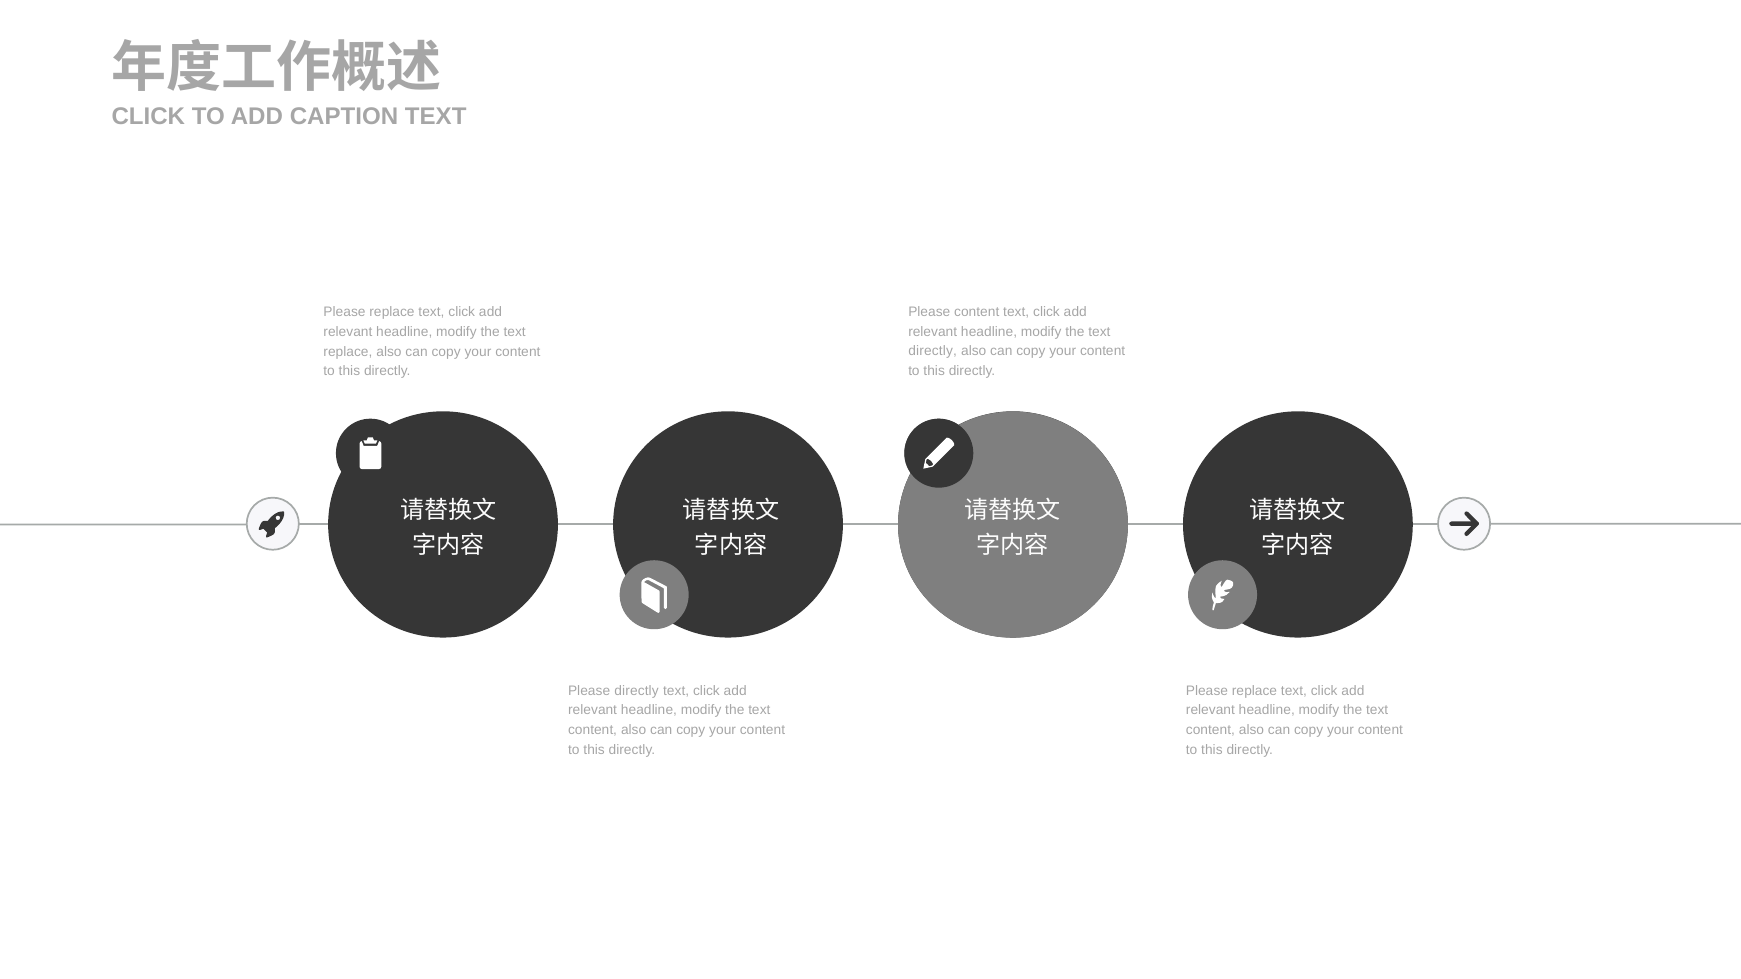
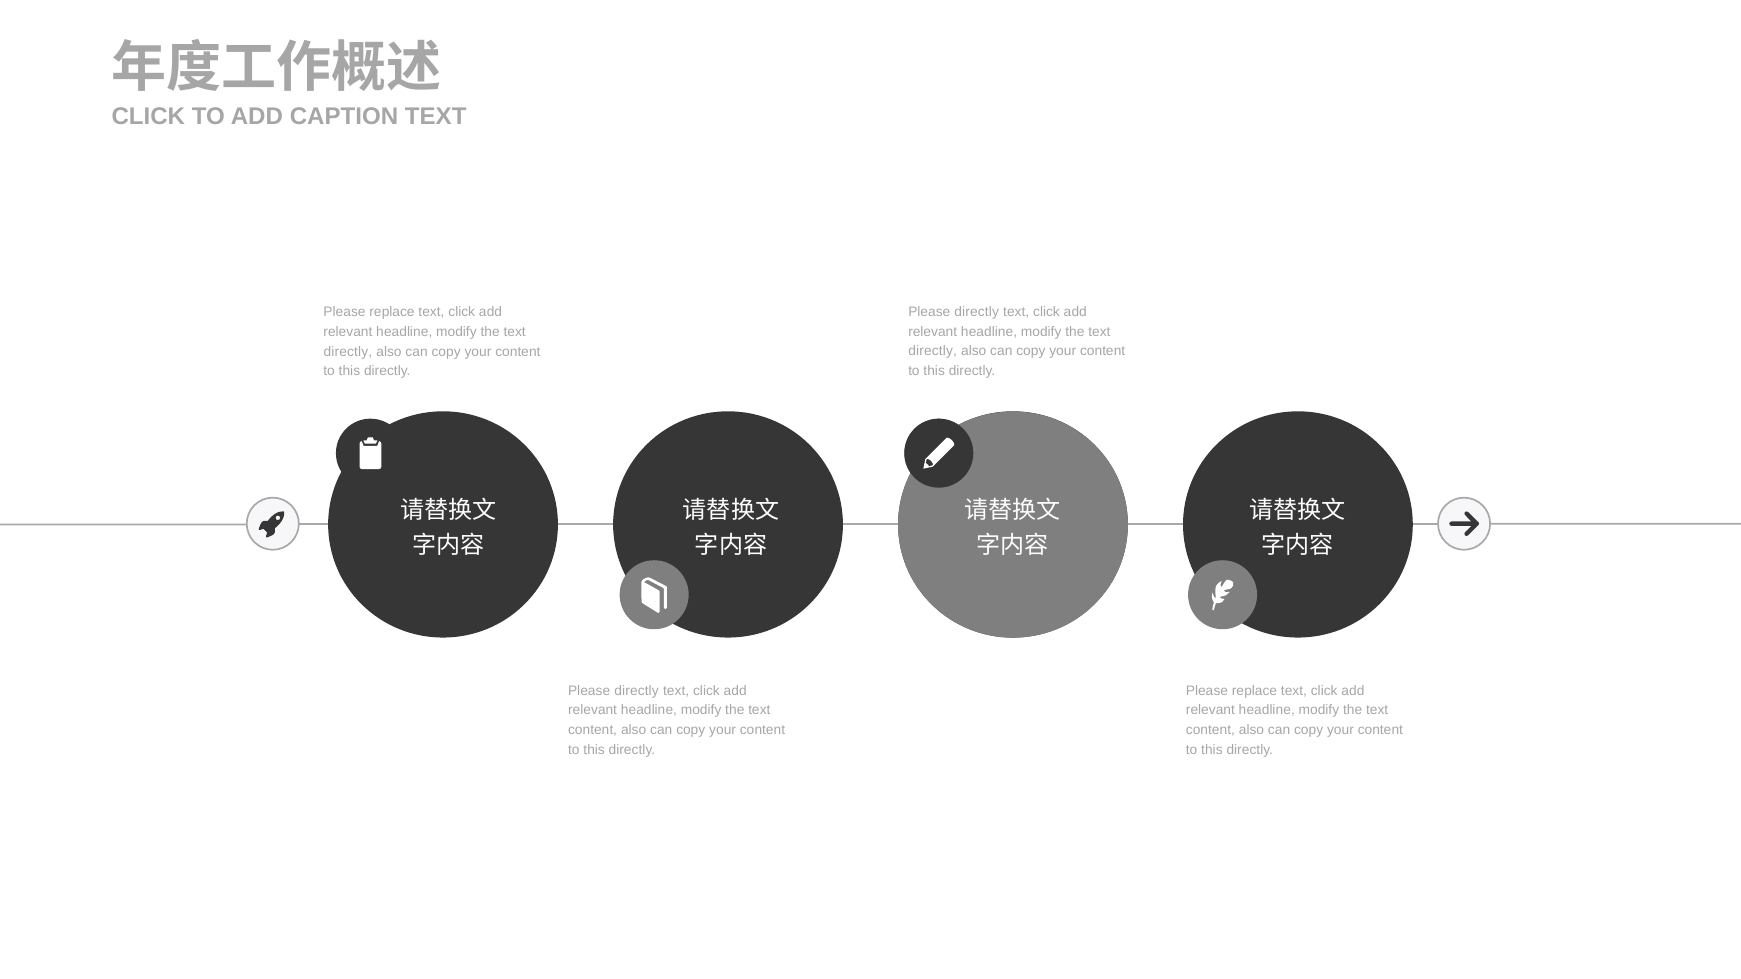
content at (977, 312): content -> directly
replace at (348, 352): replace -> directly
